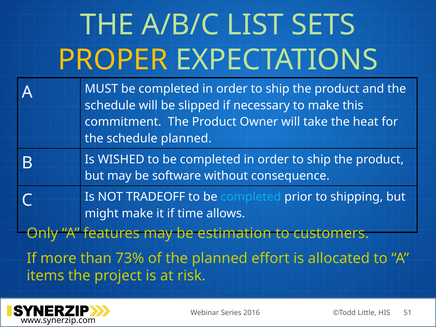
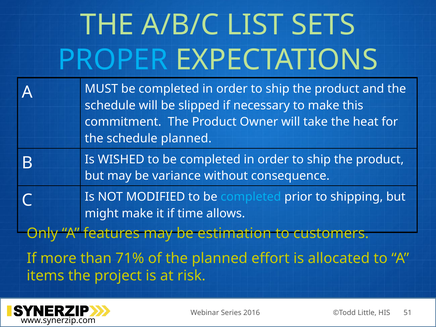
PROPER colour: yellow -> light blue
software: software -> variance
TRADEOFF: TRADEOFF -> MODIFIED
73%: 73% -> 71%
